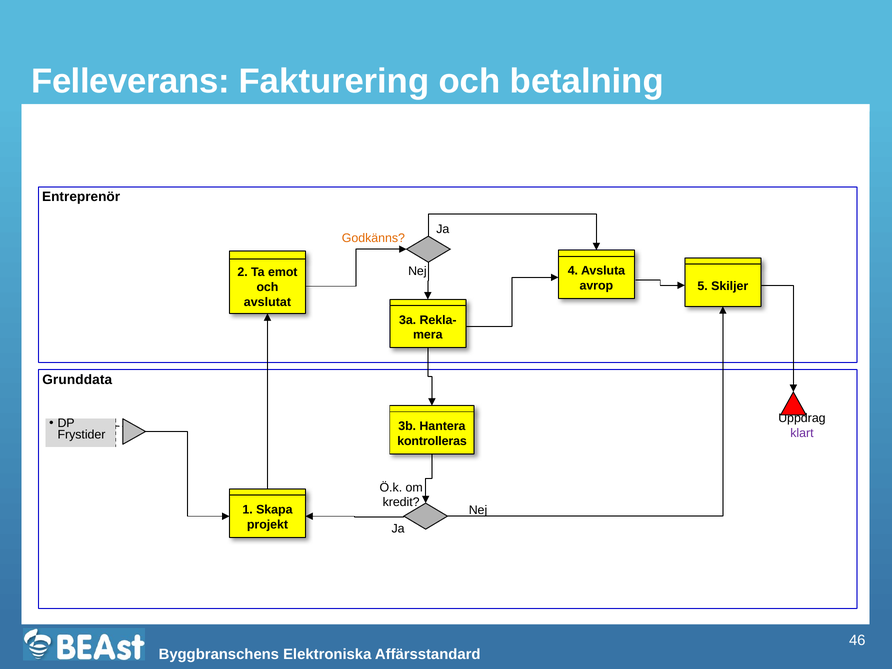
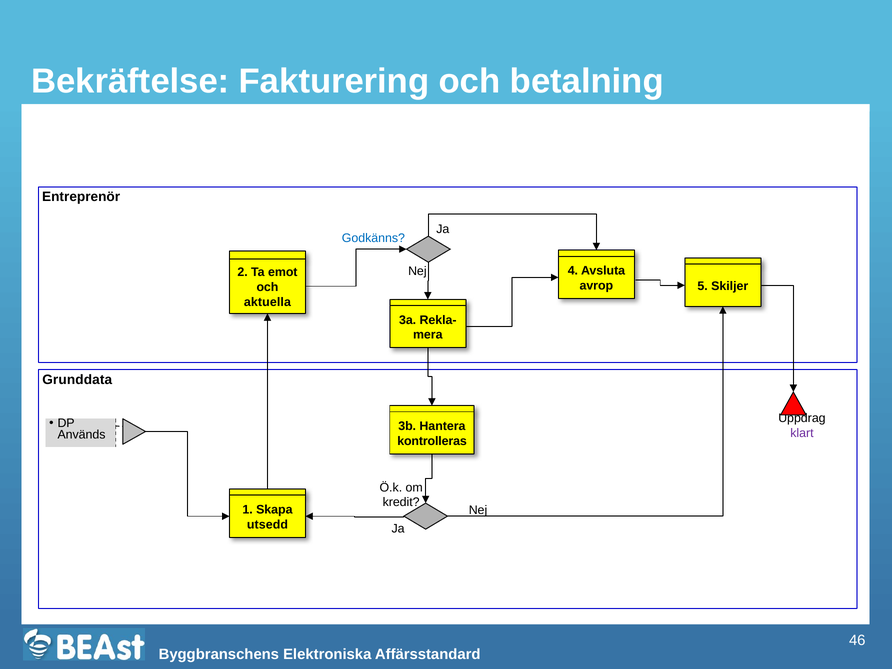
Felleverans: Felleverans -> Bekräftelse
Godkänns colour: orange -> blue
avslutat: avslutat -> aktuella
Frystider: Frystider -> Används
projekt: projekt -> utsedd
